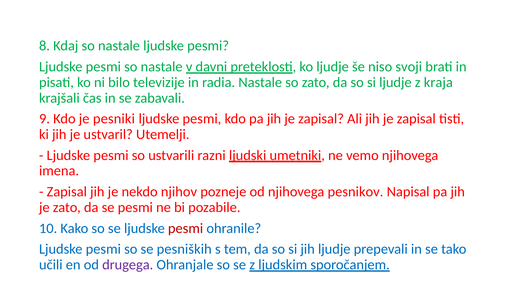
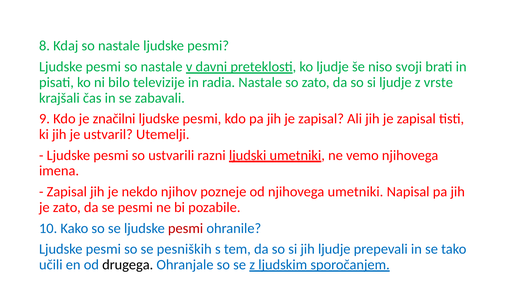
kraja: kraja -> vrste
pesniki: pesniki -> značilni
njihovega pesnikov: pesnikov -> umetniki
drugega colour: purple -> black
